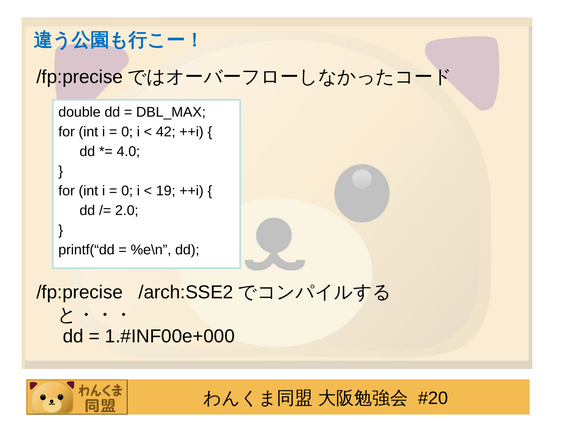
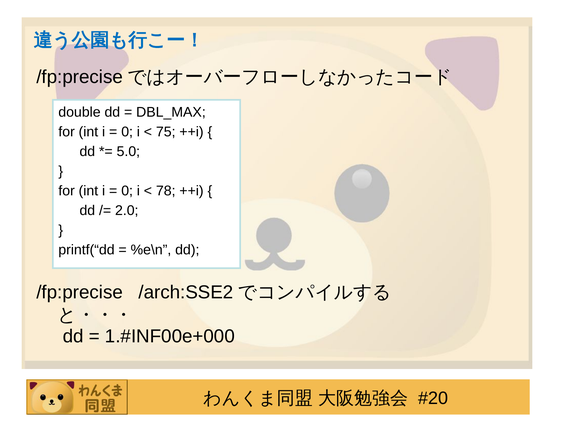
42: 42 -> 75
4.0: 4.0 -> 5.0
19: 19 -> 78
